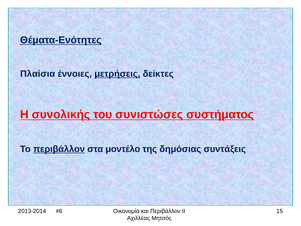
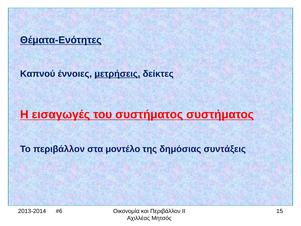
Πλαίσια: Πλαίσια -> Καπνού
συνολικής: συνολικής -> εισαγωγές
του συνιστώσες: συνιστώσες -> συστήματος
περιβάλλον at (59, 149) underline: present -> none
